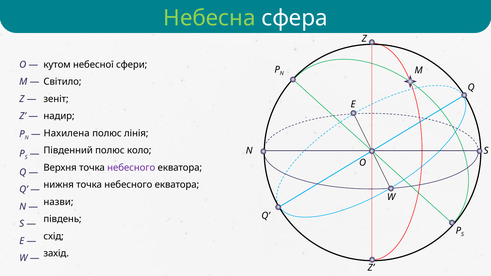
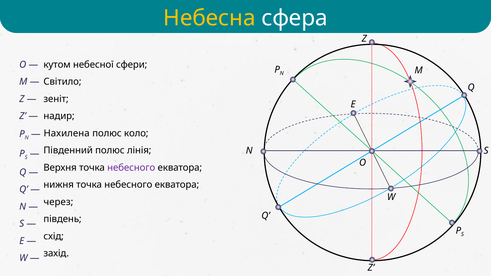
Небесна colour: light green -> yellow
лінія: лінія -> коло
коло: коло -> лінія
назви: назви -> через
